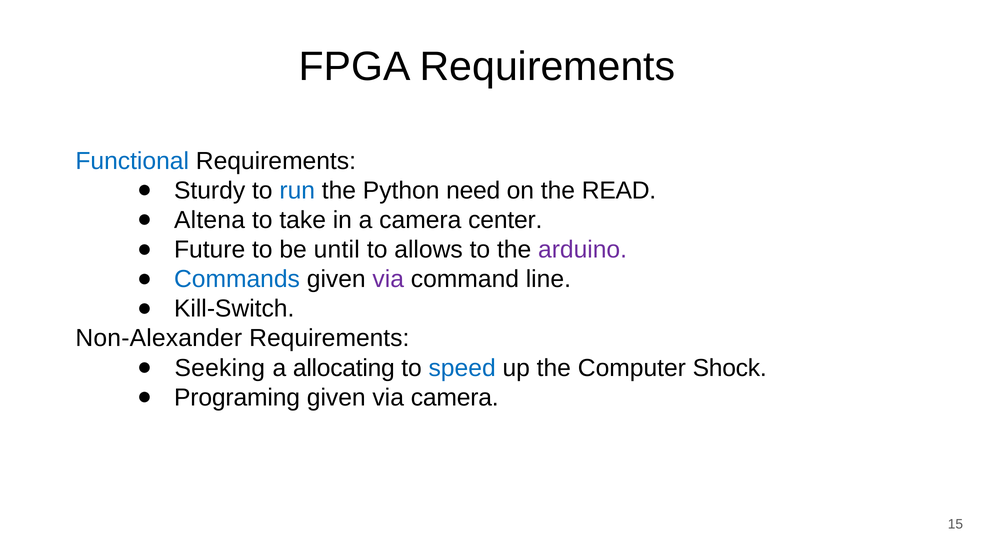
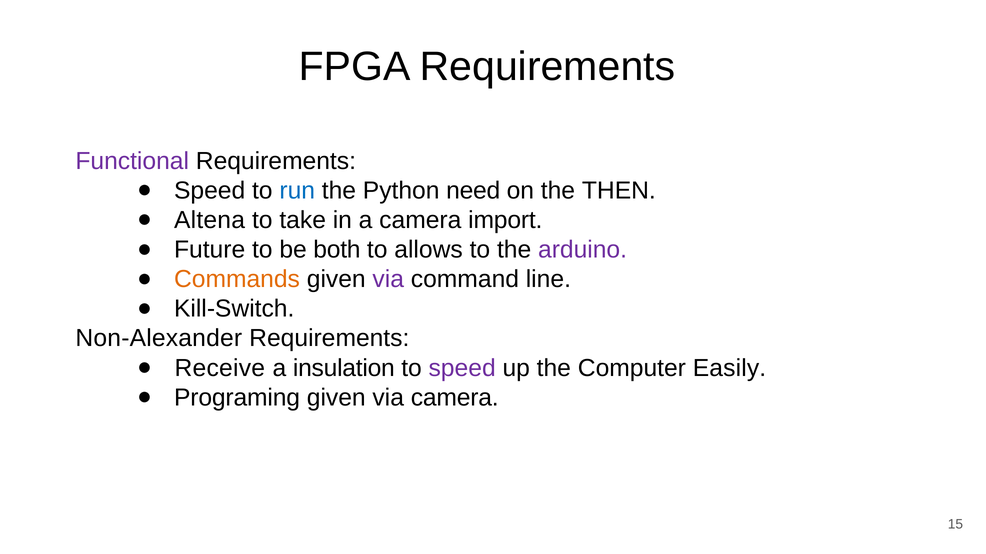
Functional colour: blue -> purple
Sturdy at (210, 191): Sturdy -> Speed
READ: READ -> THEN
center: center -> import
until: until -> both
Commands colour: blue -> orange
Seeking: Seeking -> Receive
allocating: allocating -> insulation
speed at (462, 368) colour: blue -> purple
Shock: Shock -> Easily
